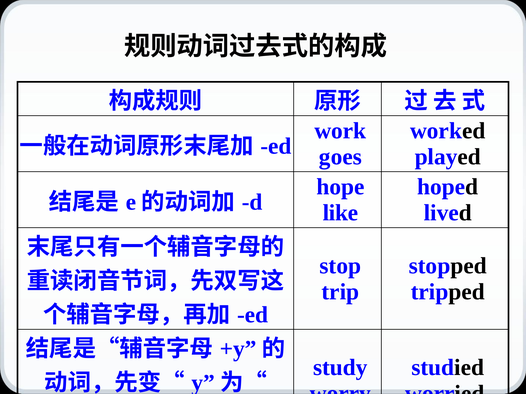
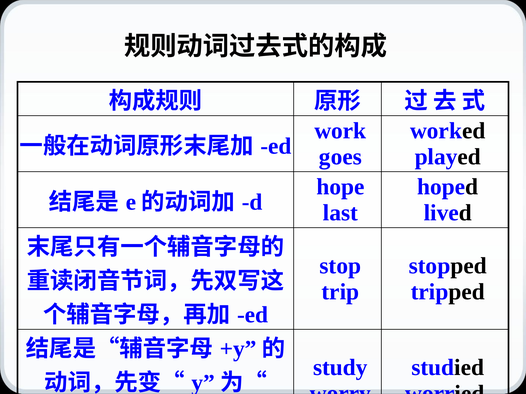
like: like -> last
